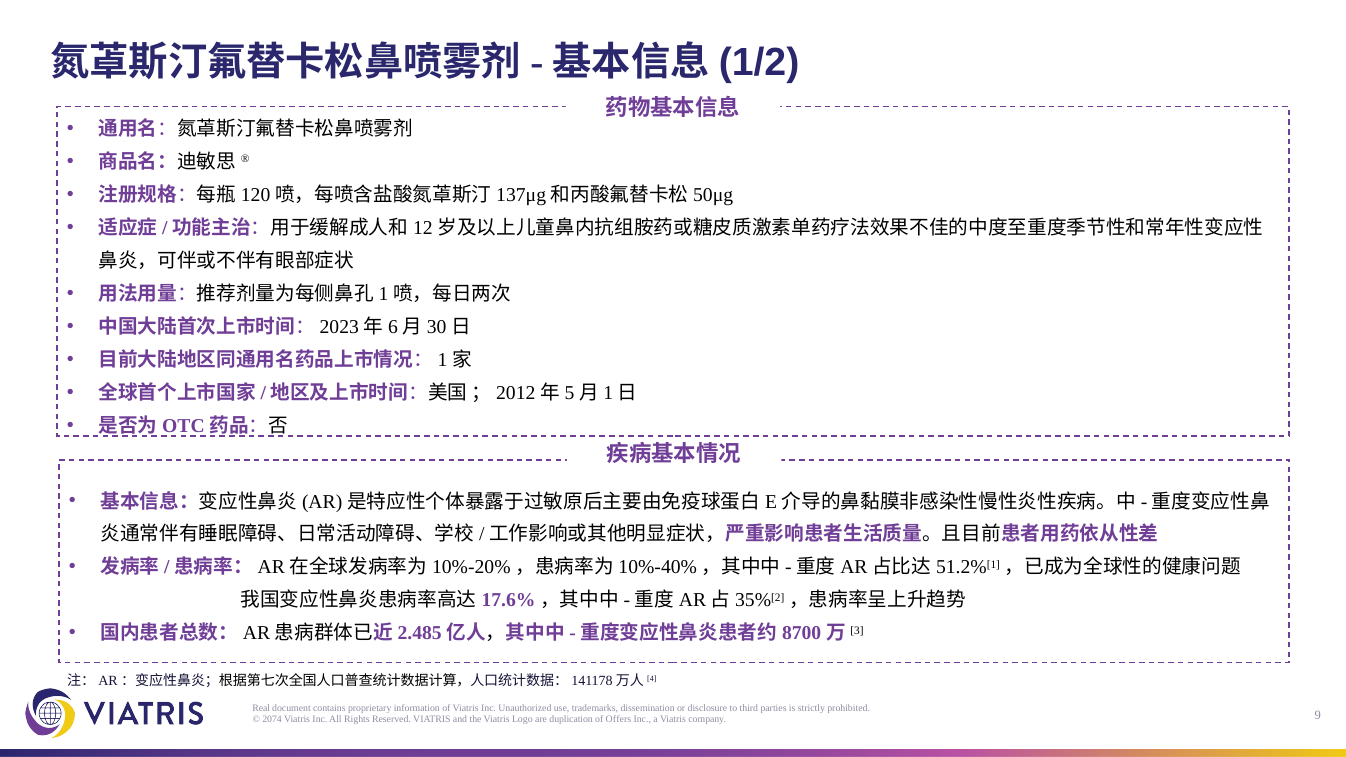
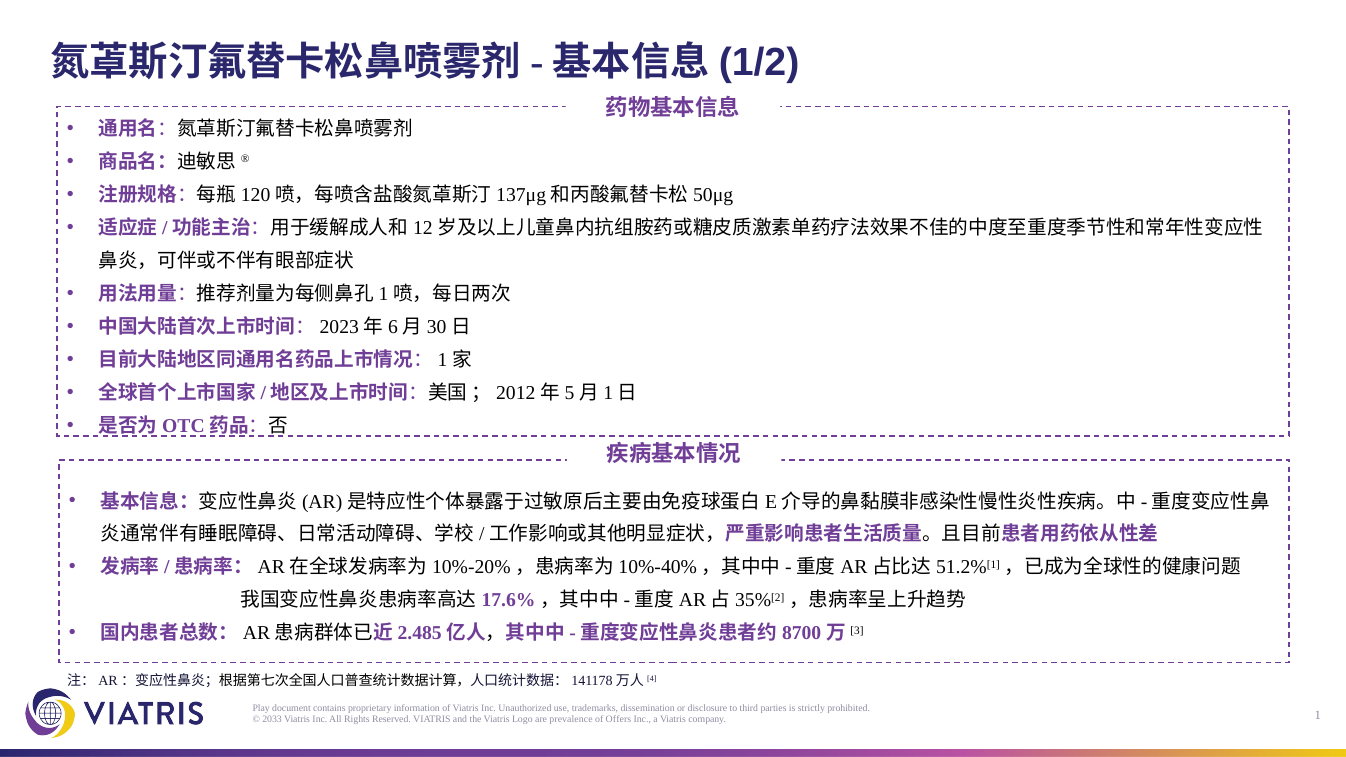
Real: Real -> Play
2074: 2074 -> 2033
duplication: duplication -> prevalence
9: 9 -> 1
